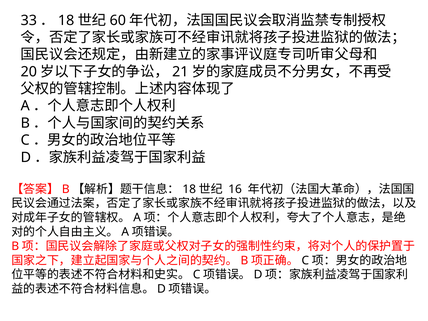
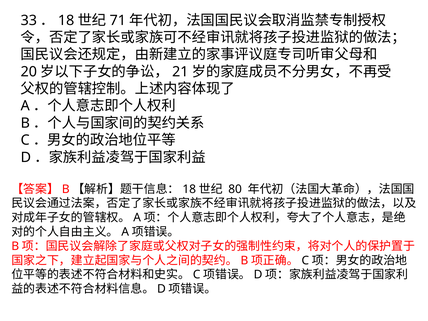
60: 60 -> 71
16: 16 -> 80
